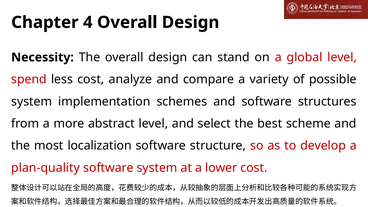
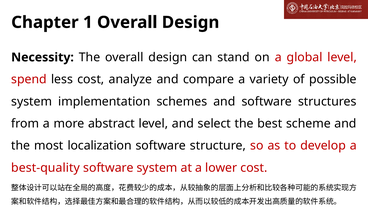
4: 4 -> 1
plan-quality: plan-quality -> best-quality
